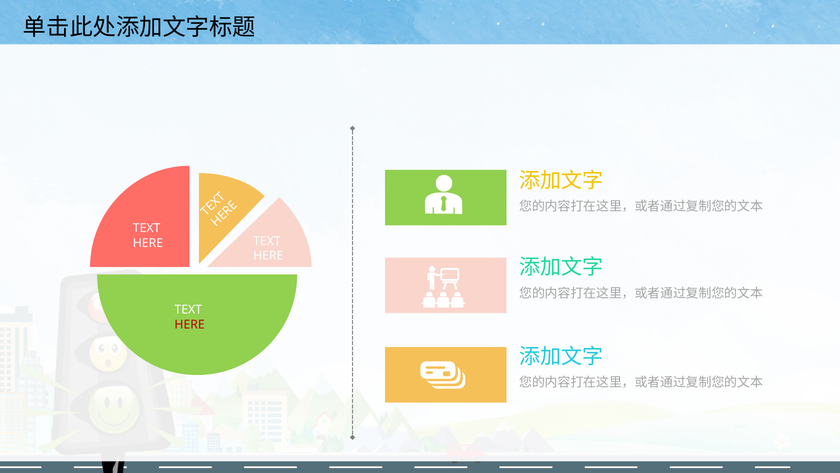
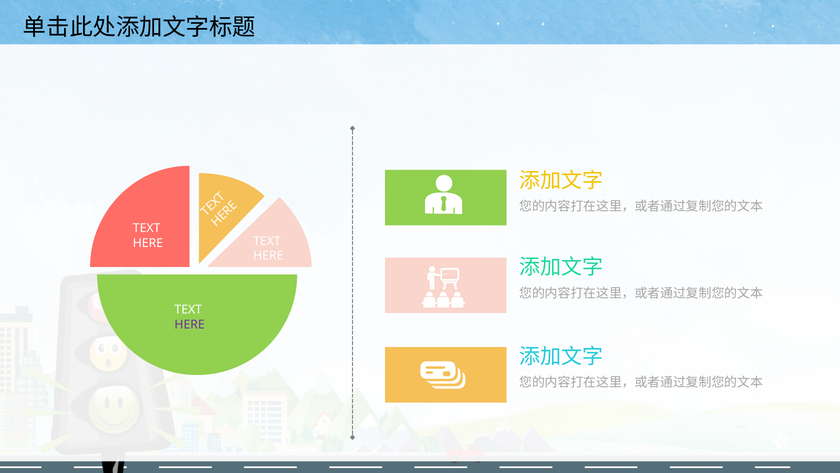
HERE at (190, 324) colour: red -> purple
